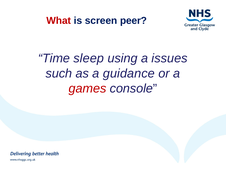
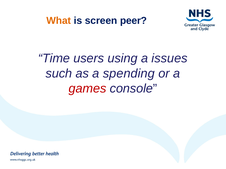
What colour: red -> orange
sleep: sleep -> users
guidance: guidance -> spending
